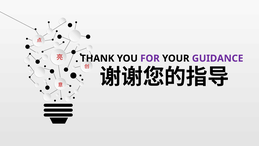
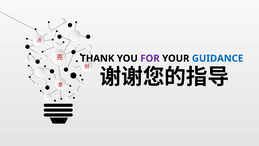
GUIDANCE colour: purple -> blue
